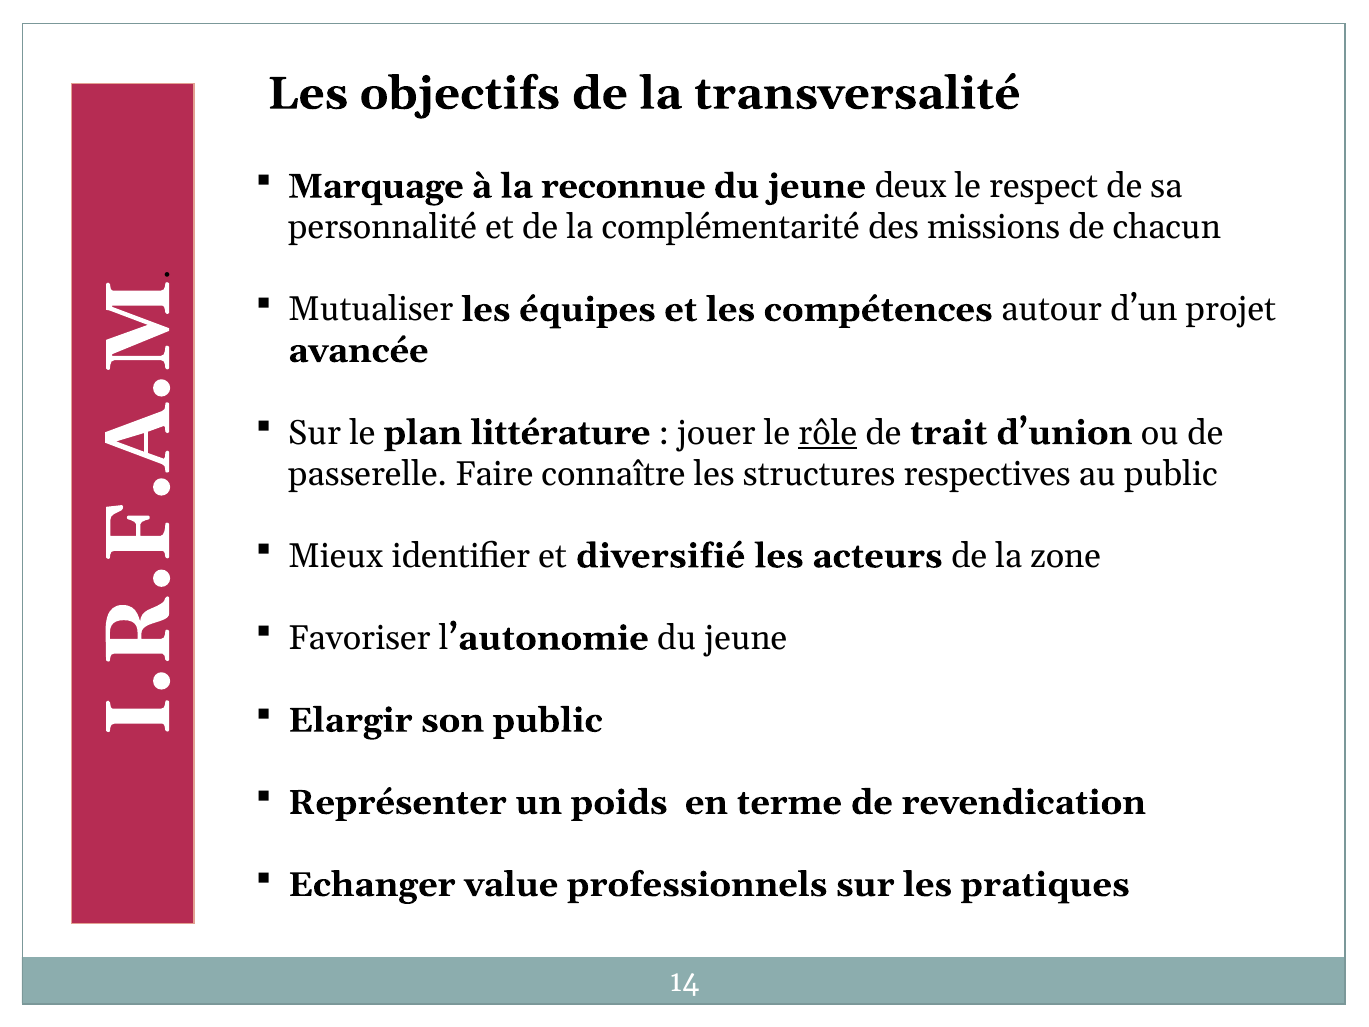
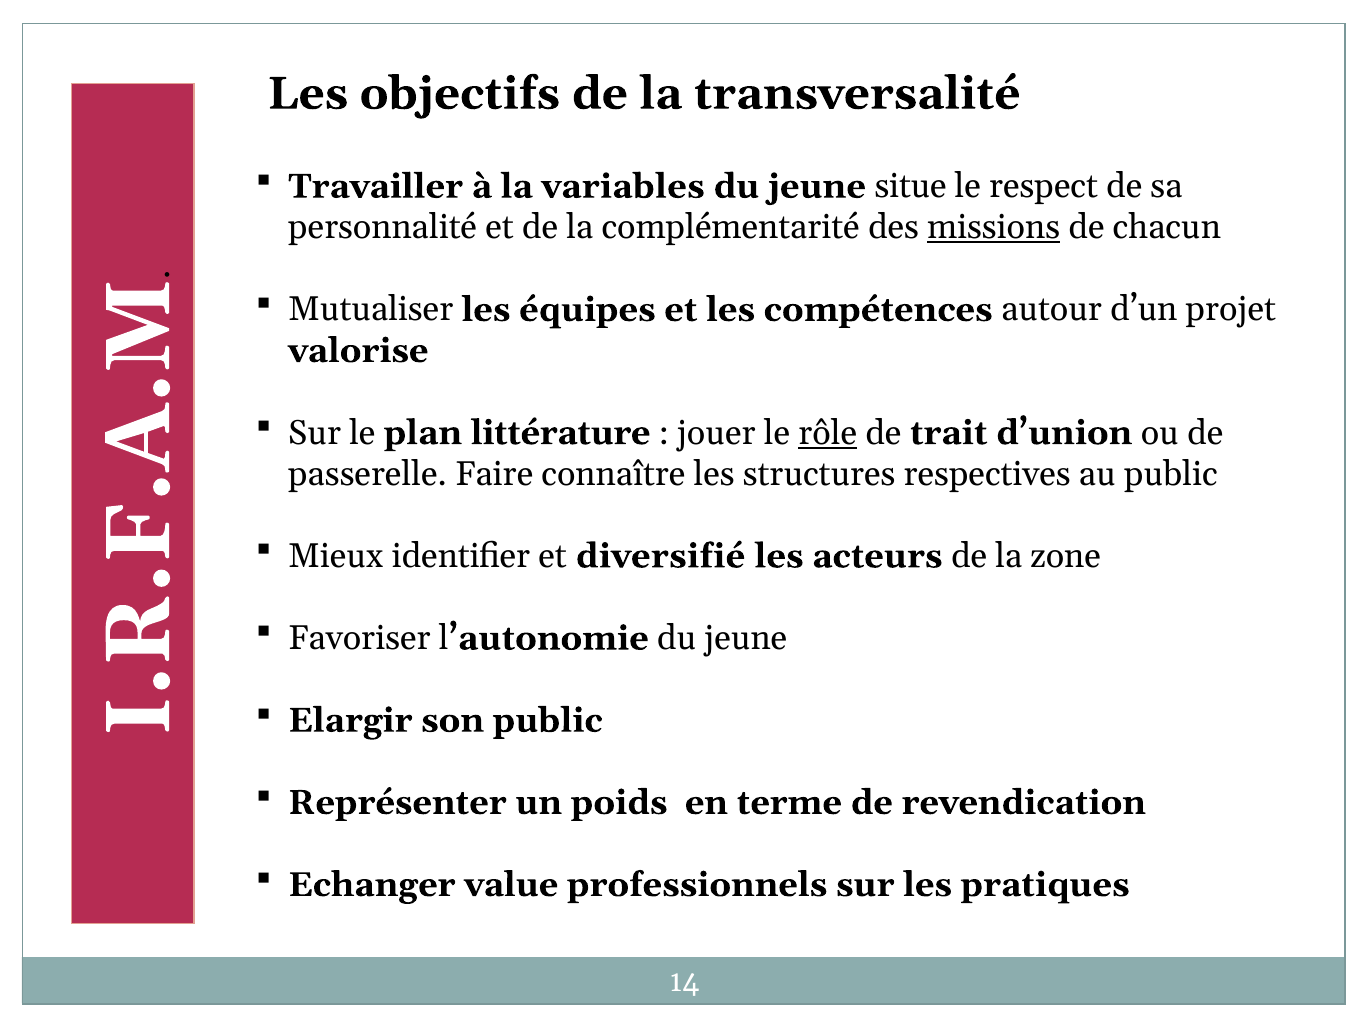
Marquage: Marquage -> Travailler
reconnue: reconnue -> variables
deux: deux -> situe
missions underline: none -> present
avancée: avancée -> valorise
